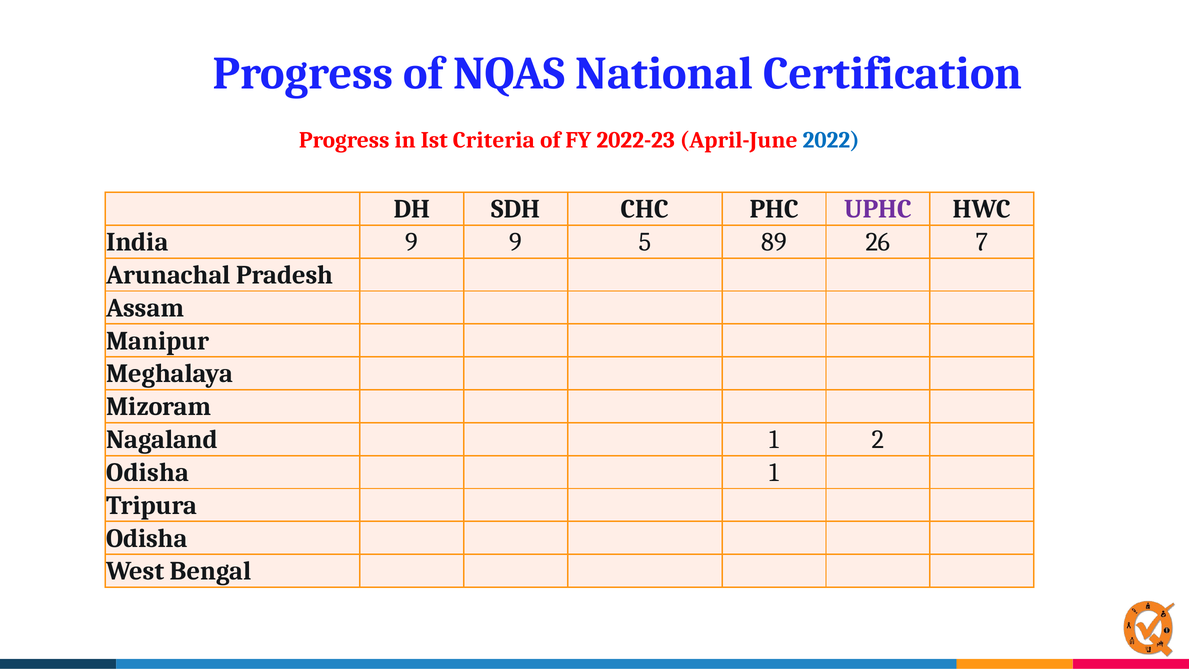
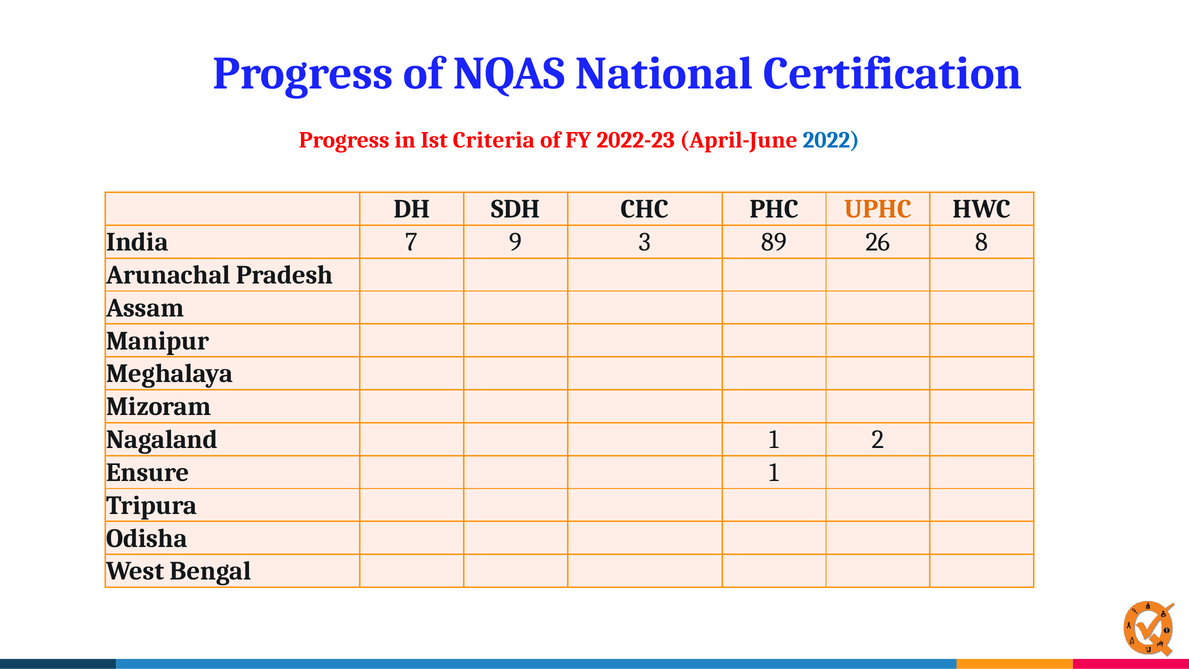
UPHC colour: purple -> orange
India 9: 9 -> 7
5: 5 -> 3
7: 7 -> 8
Odisha at (148, 472): Odisha -> Ensure
